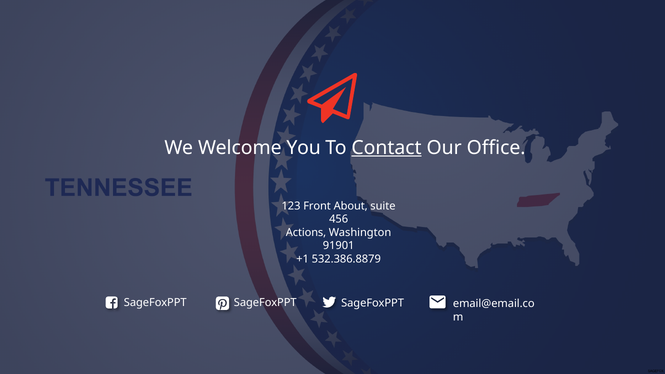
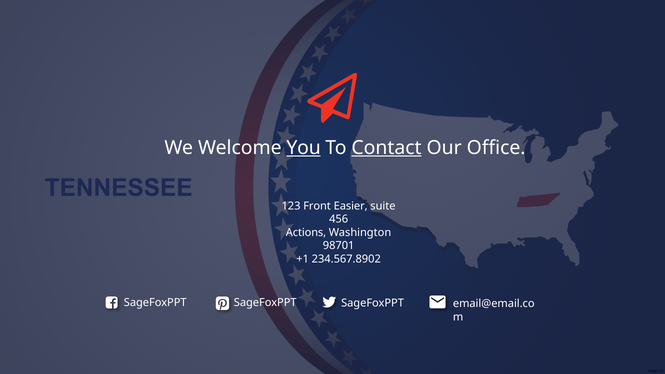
You underline: none -> present
About: About -> Easier
91901: 91901 -> 98701
532.386.8879: 532.386.8879 -> 234.567.8902
